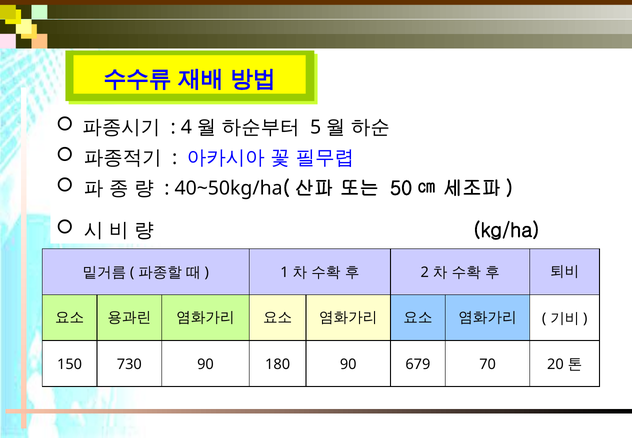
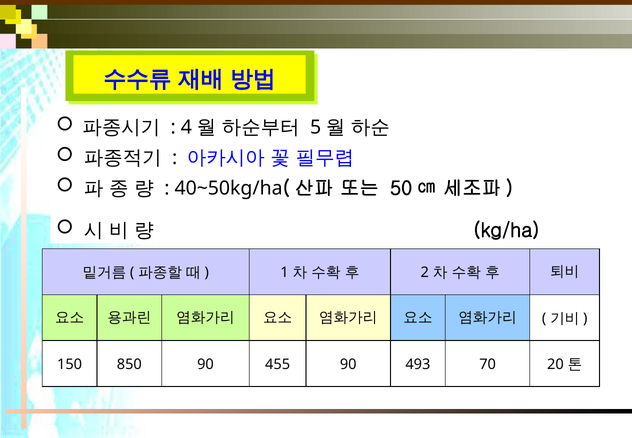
730: 730 -> 850
180: 180 -> 455
679: 679 -> 493
